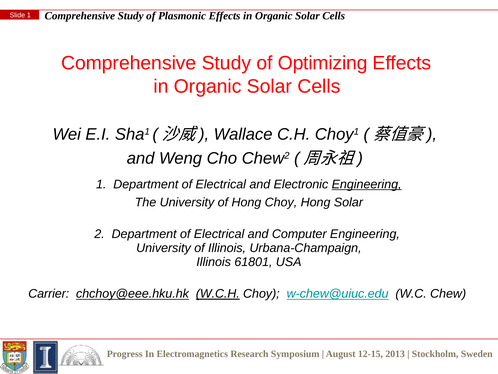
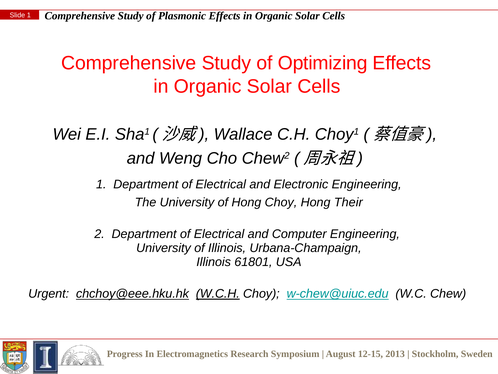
Engineering at (367, 184) underline: present -> none
Hong Solar: Solar -> Their
Carrier: Carrier -> Urgent
